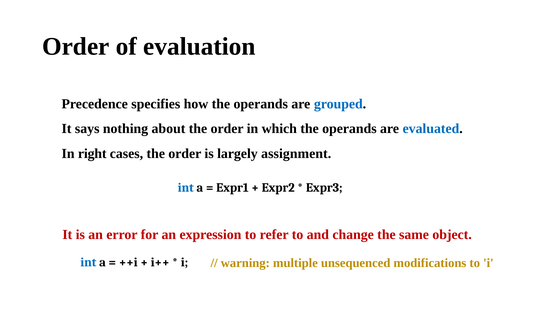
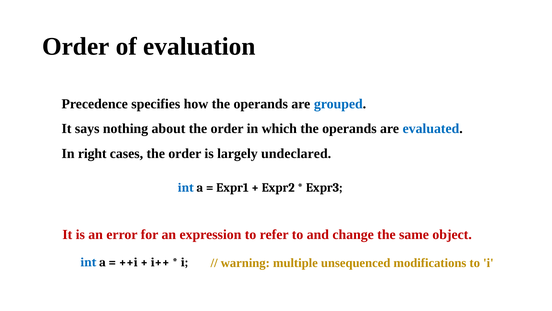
assignment: assignment -> undeclared
